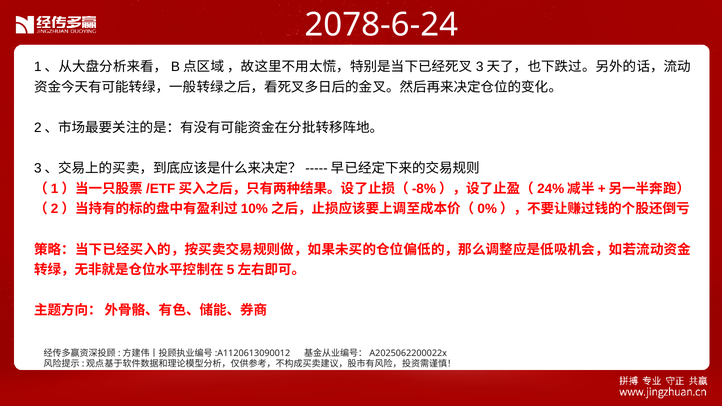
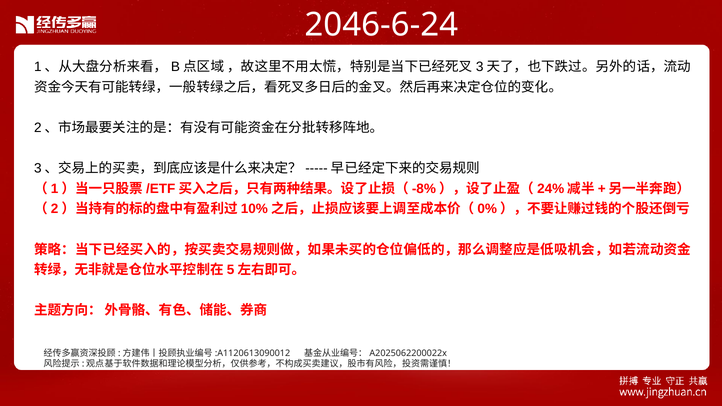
2078-6-24: 2078-6-24 -> 2046-6-24
